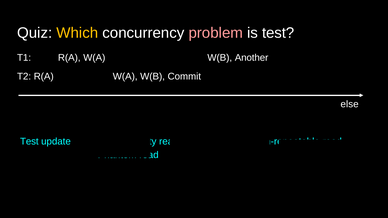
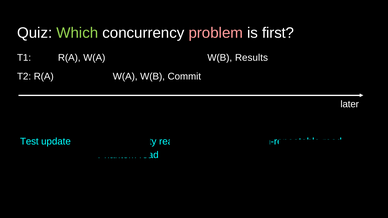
Which colour: yellow -> light green
is test: test -> first
Another: Another -> Results
else: else -> later
